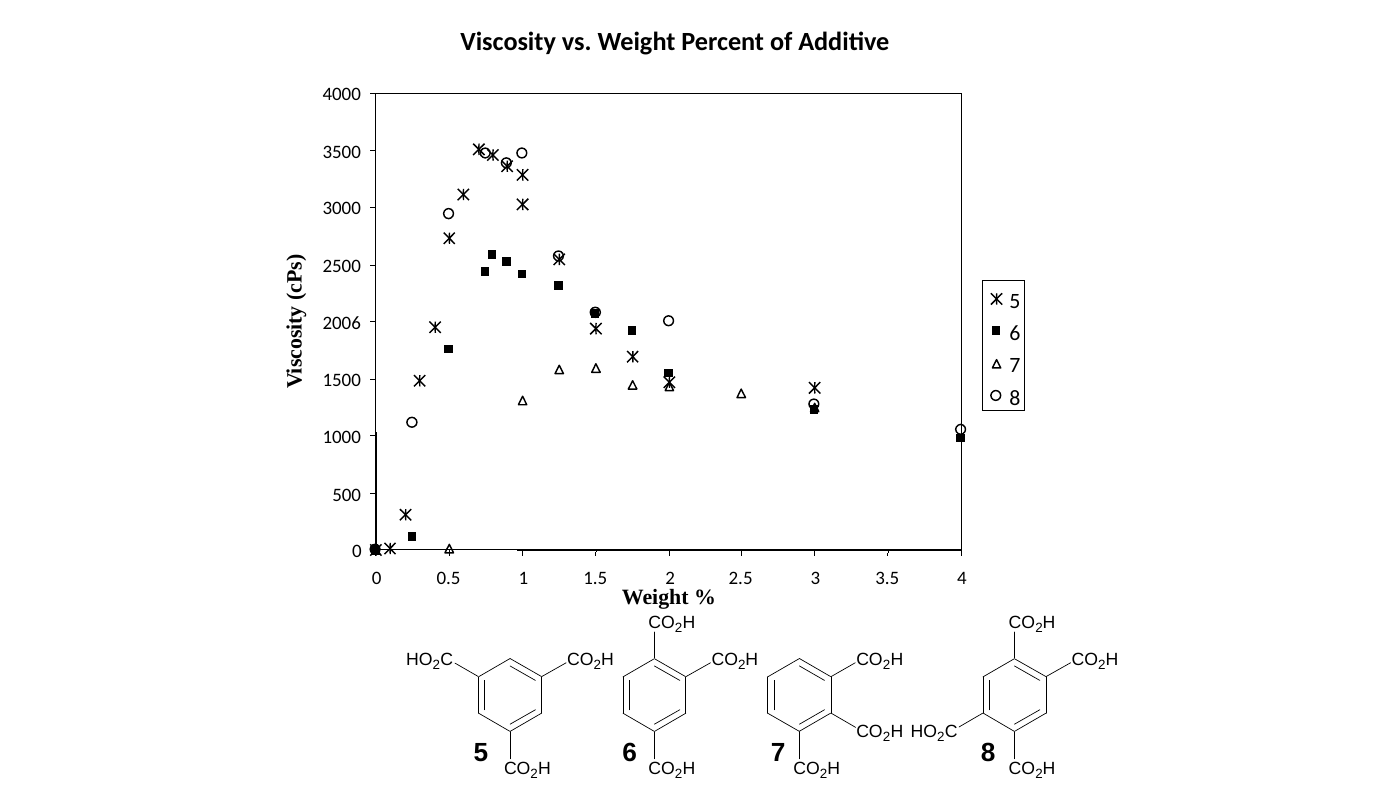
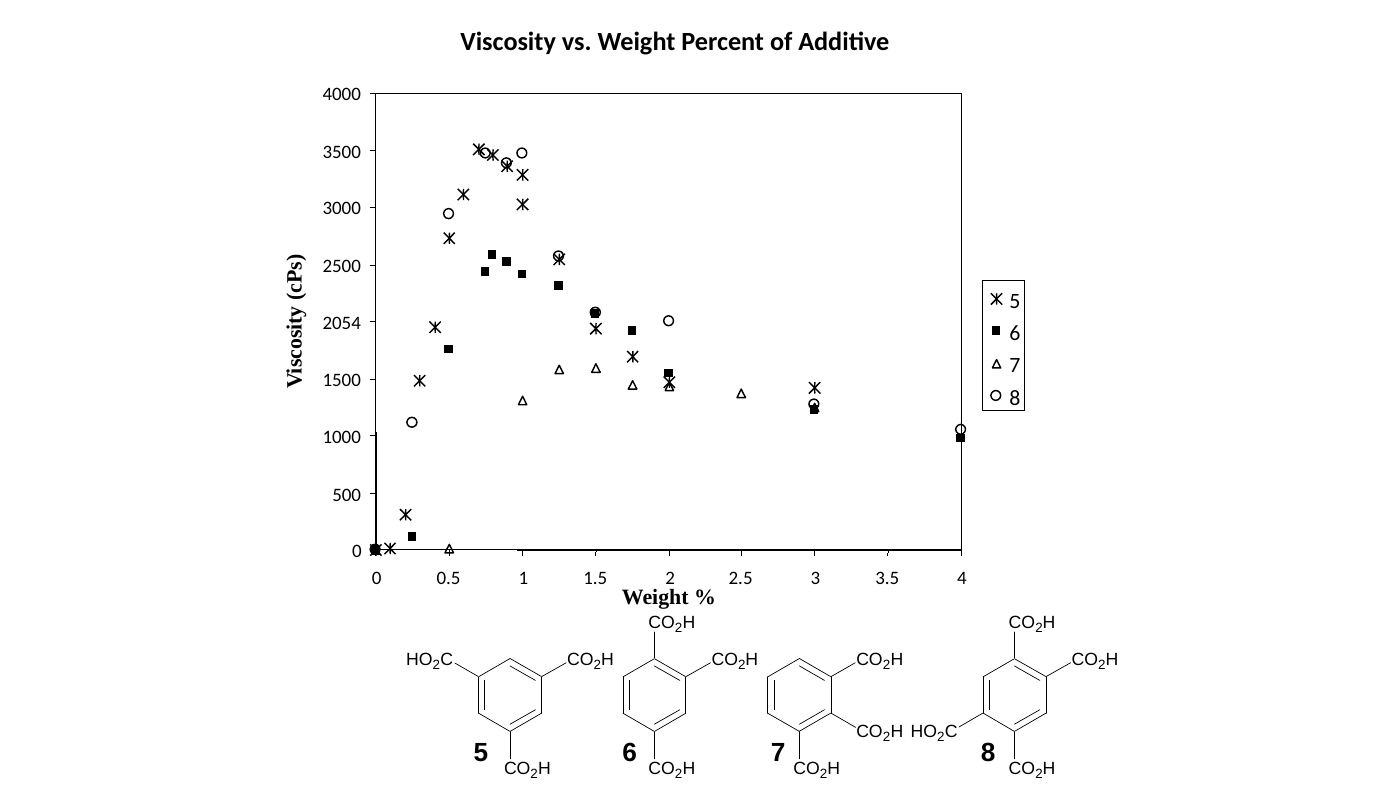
2006: 2006 -> 2054
